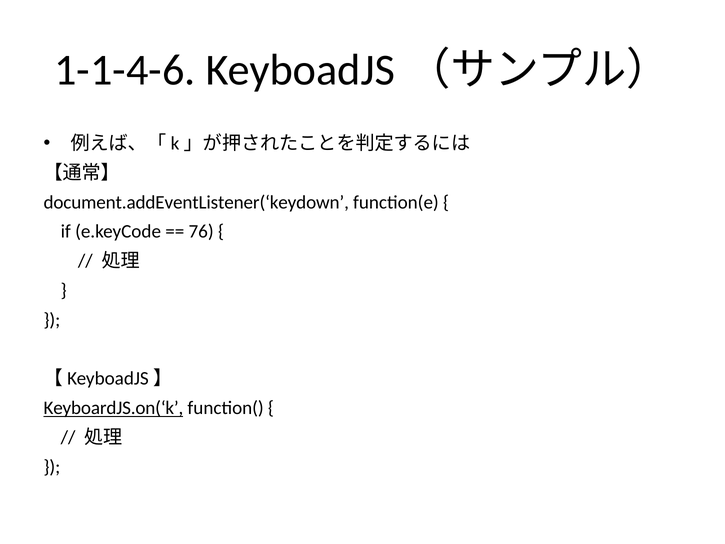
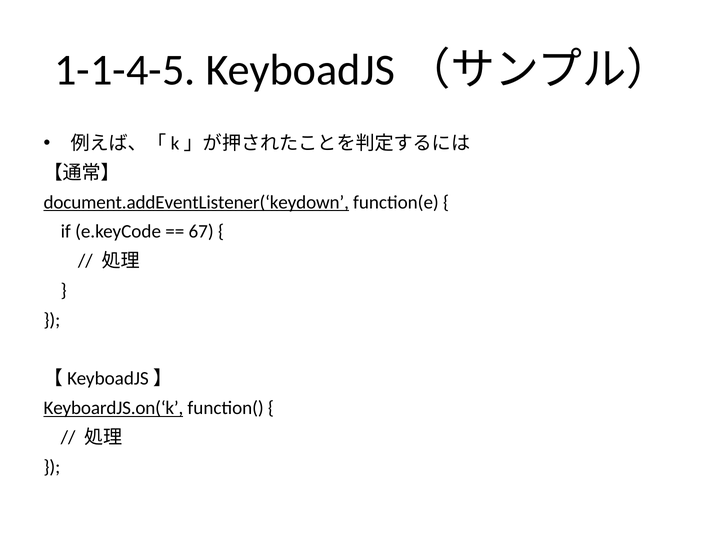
1-1-4-6: 1-1-4-6 -> 1-1-4-5
document.addEventListener(‘keydown underline: none -> present
76: 76 -> 67
